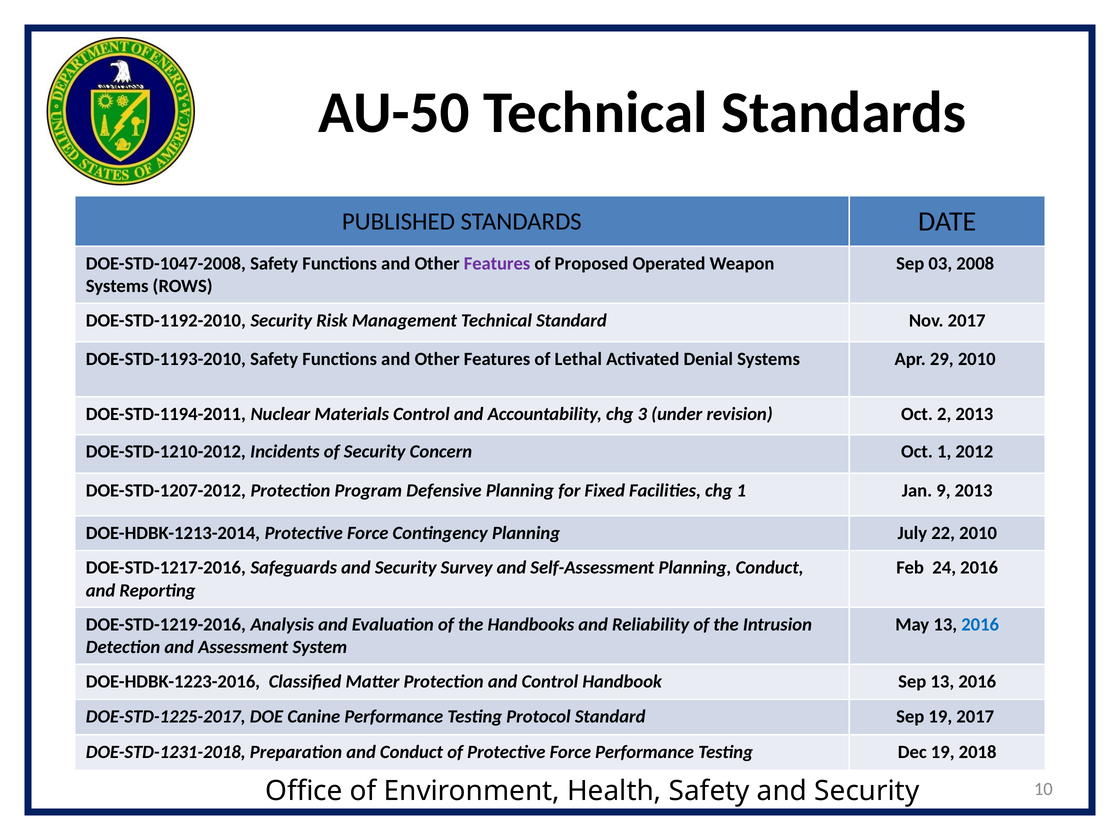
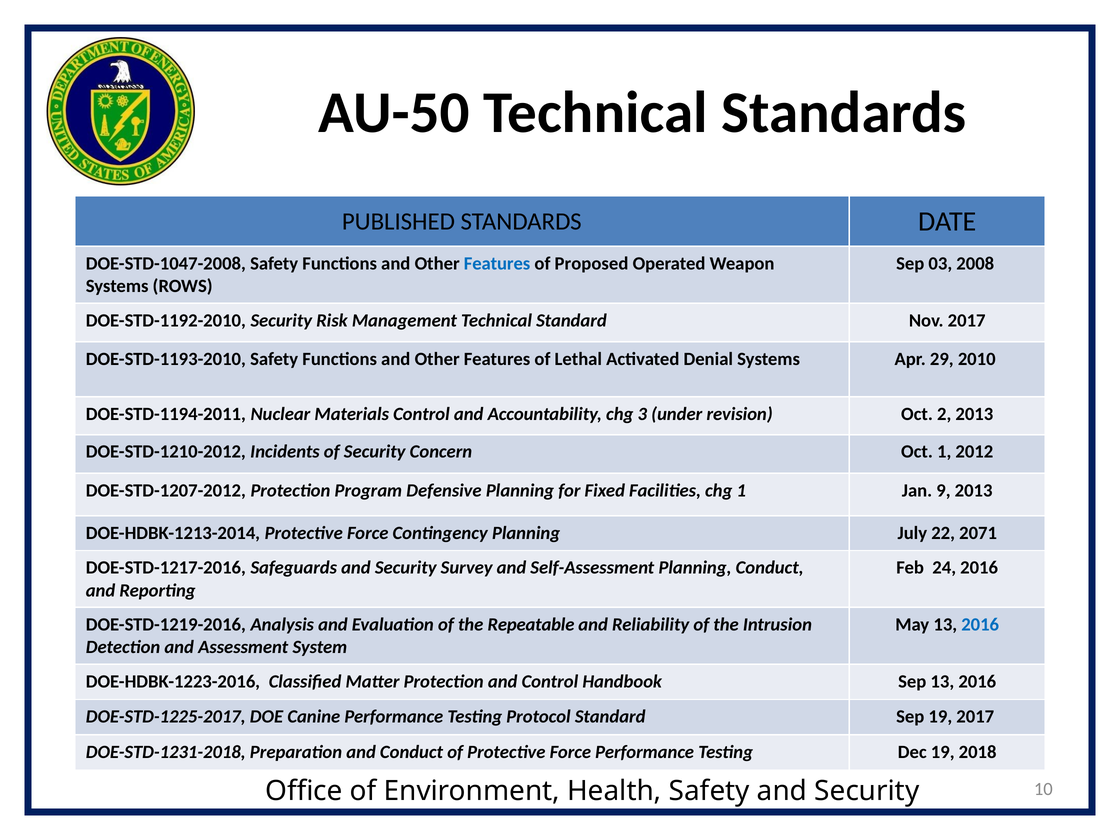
Features at (497, 264) colour: purple -> blue
22 2010: 2010 -> 2071
Handbooks: Handbooks -> Repeatable
